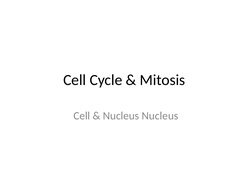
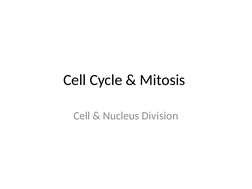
Nucleus Nucleus: Nucleus -> Division
